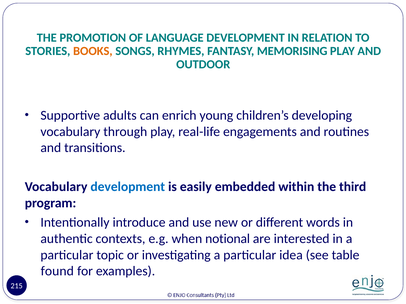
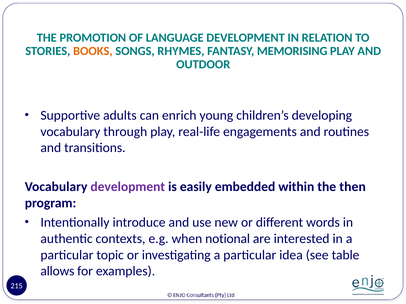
development at (128, 187) colour: blue -> purple
third: third -> then
found: found -> allows
